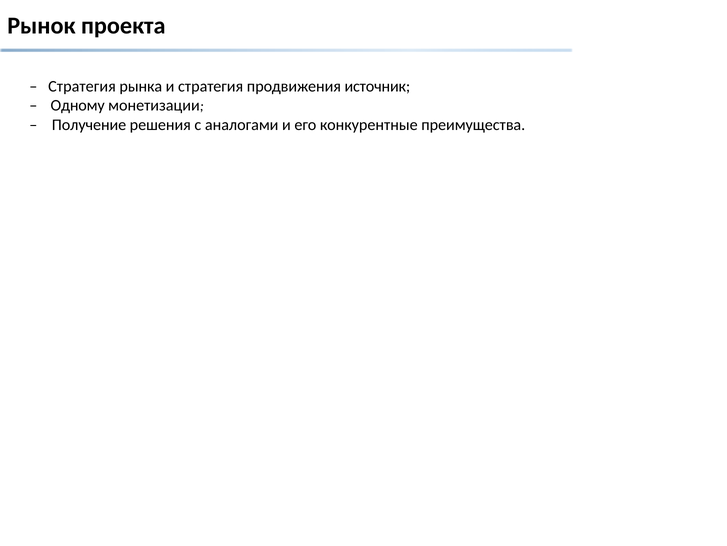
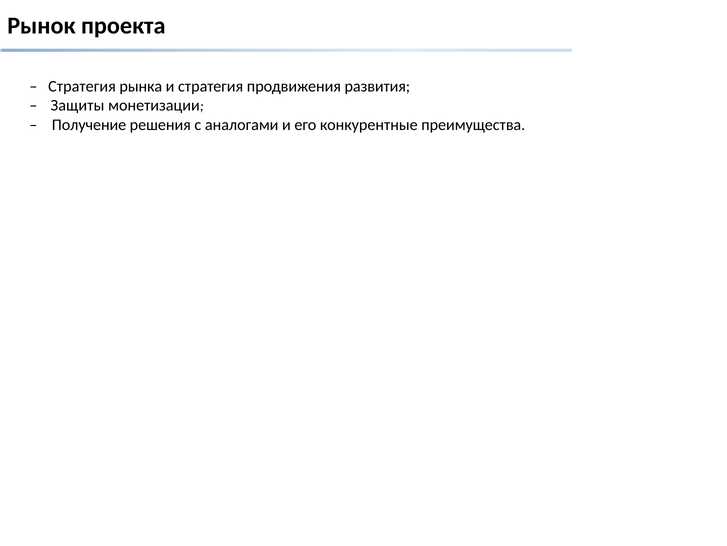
источник: источник -> развития
Одному: Одному -> Защиты
